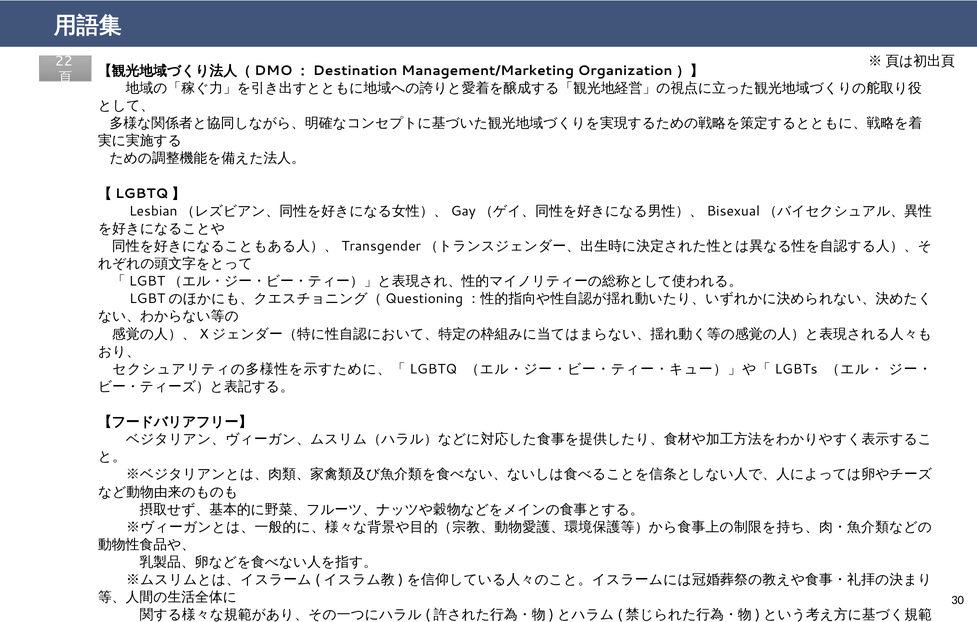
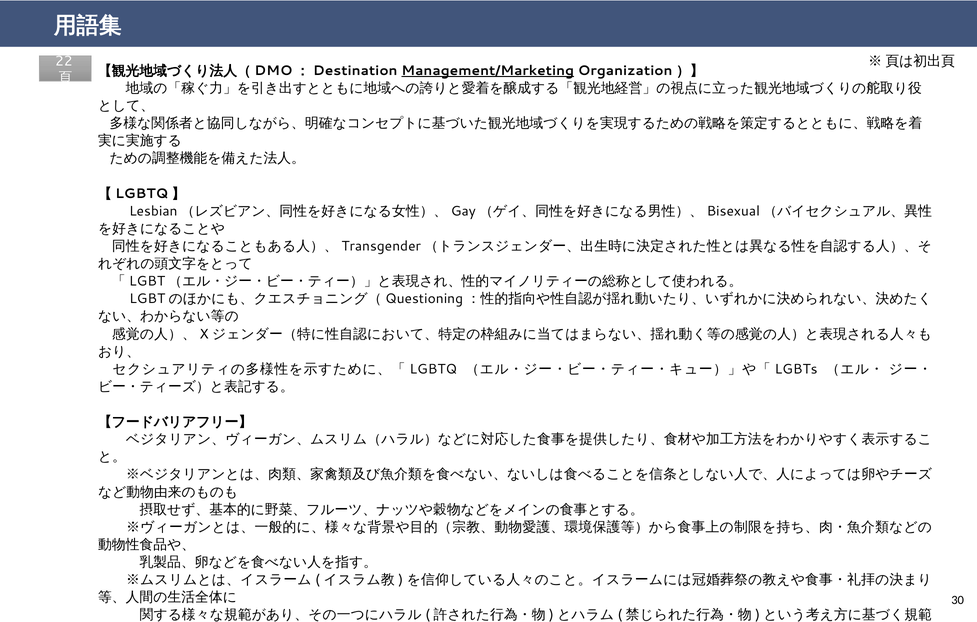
Management/Marketing underline: none -> present
